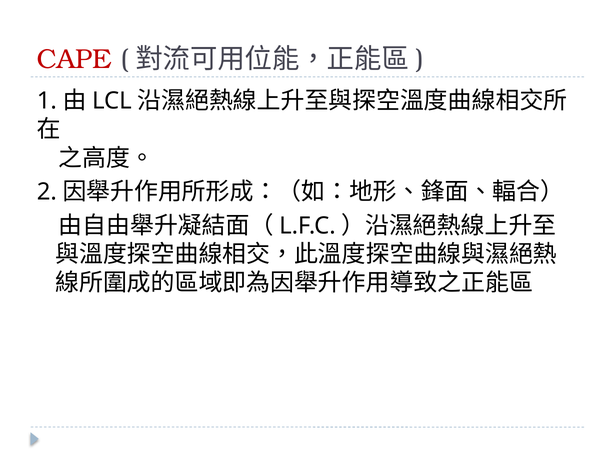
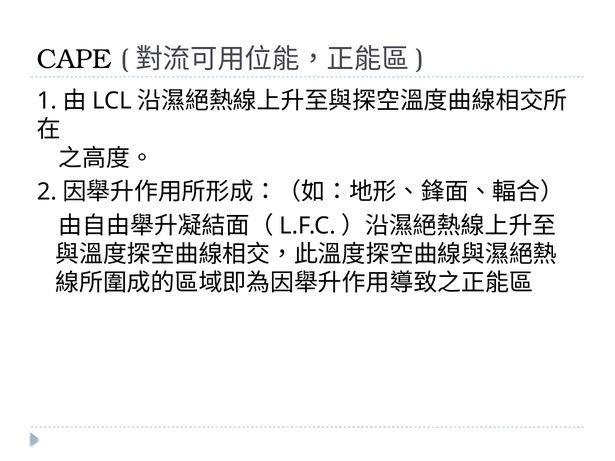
CAPE colour: red -> black
